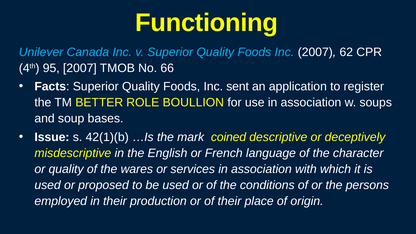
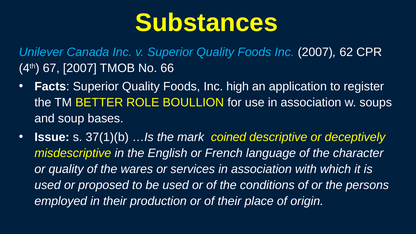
Functioning: Functioning -> Substances
95: 95 -> 67
sent: sent -> high
42(1)(b: 42(1)(b -> 37(1)(b
